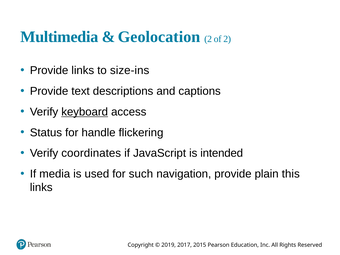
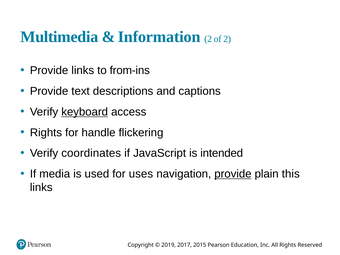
Geolocation: Geolocation -> Information
size-ins: size-ins -> from-ins
Status at (46, 133): Status -> Rights
such: such -> uses
provide at (233, 174) underline: none -> present
